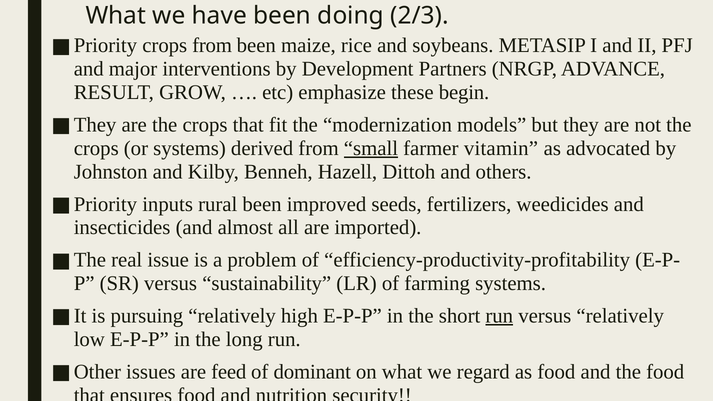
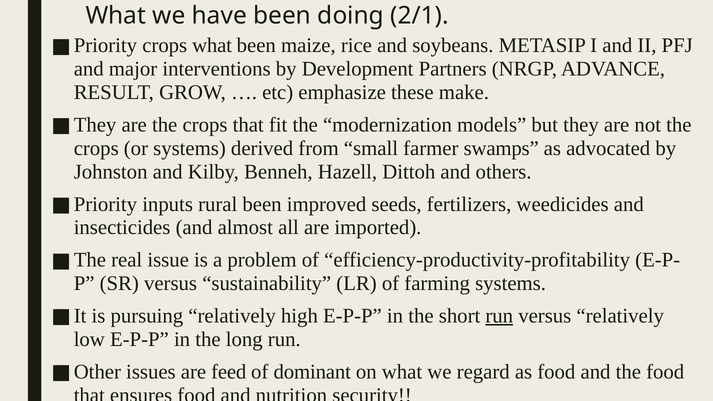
2/3: 2/3 -> 2/1
crops from: from -> what
begin: begin -> make
small underline: present -> none
vitamin: vitamin -> swamps
